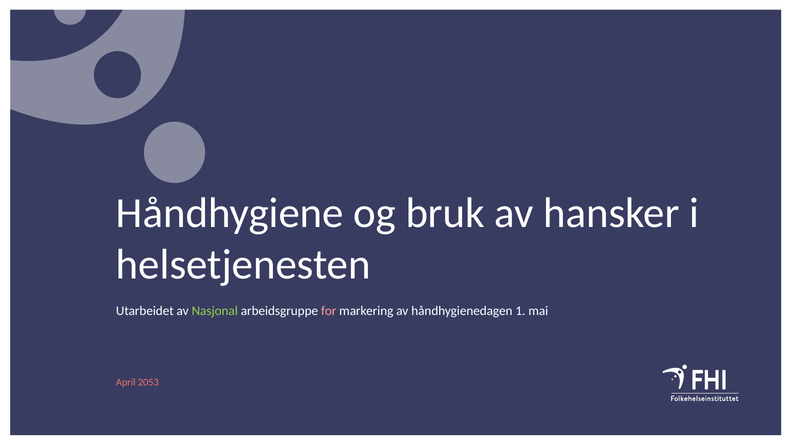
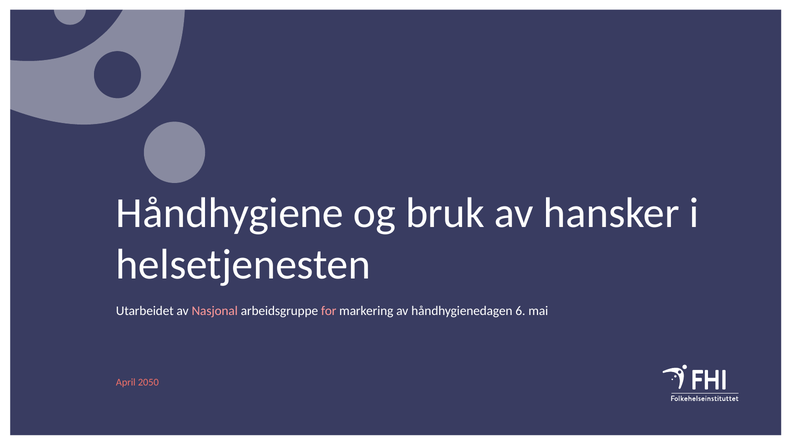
Nasjonal colour: light green -> pink
1: 1 -> 6
2053: 2053 -> 2050
